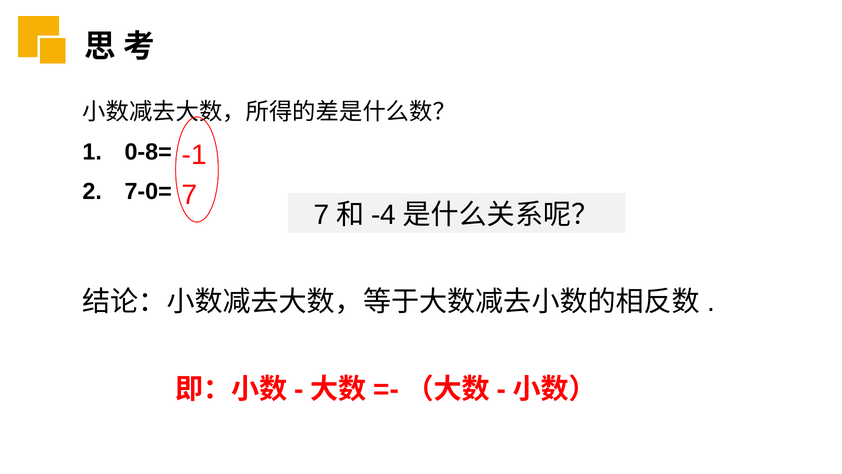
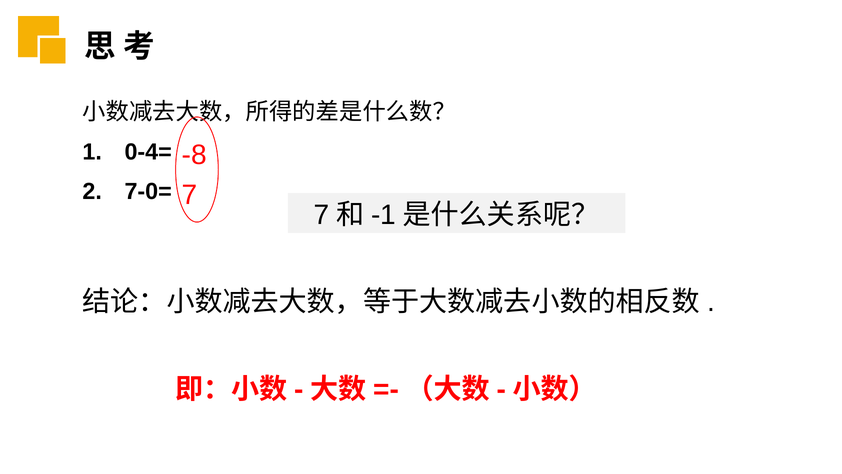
0-8=: 0-8= -> 0-4=
-1: -1 -> -8
-4: -4 -> -1
